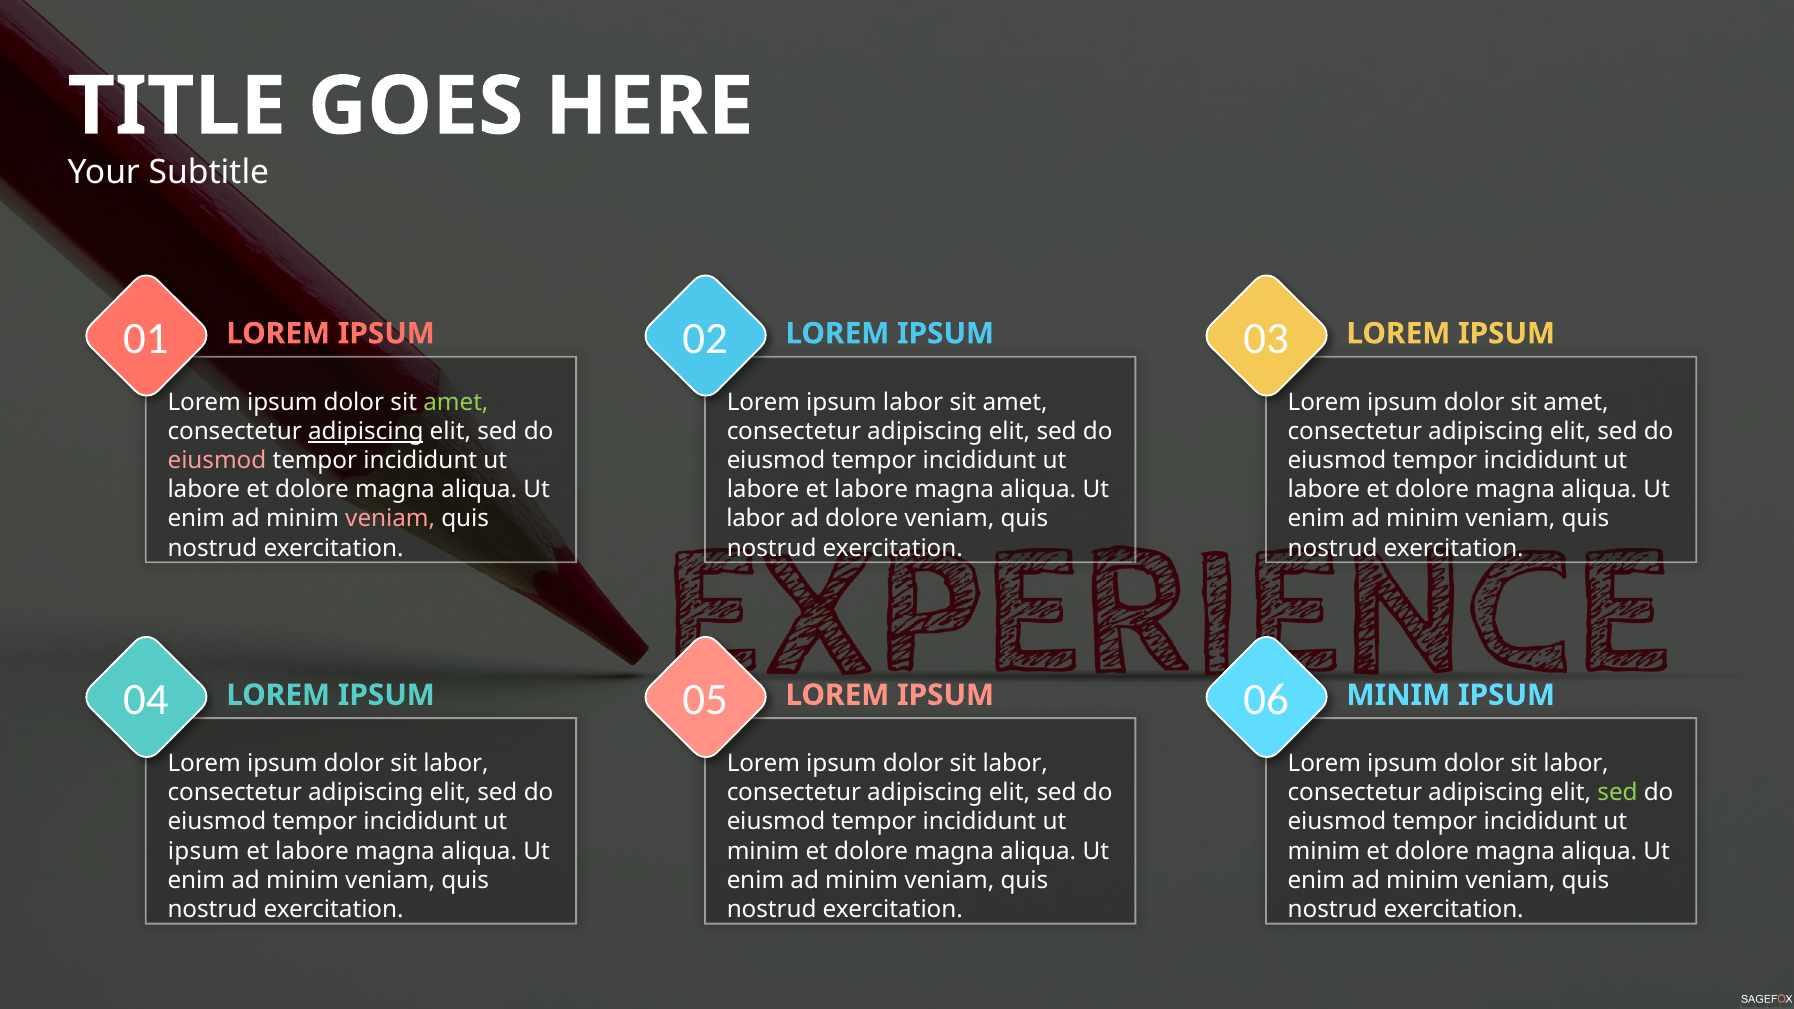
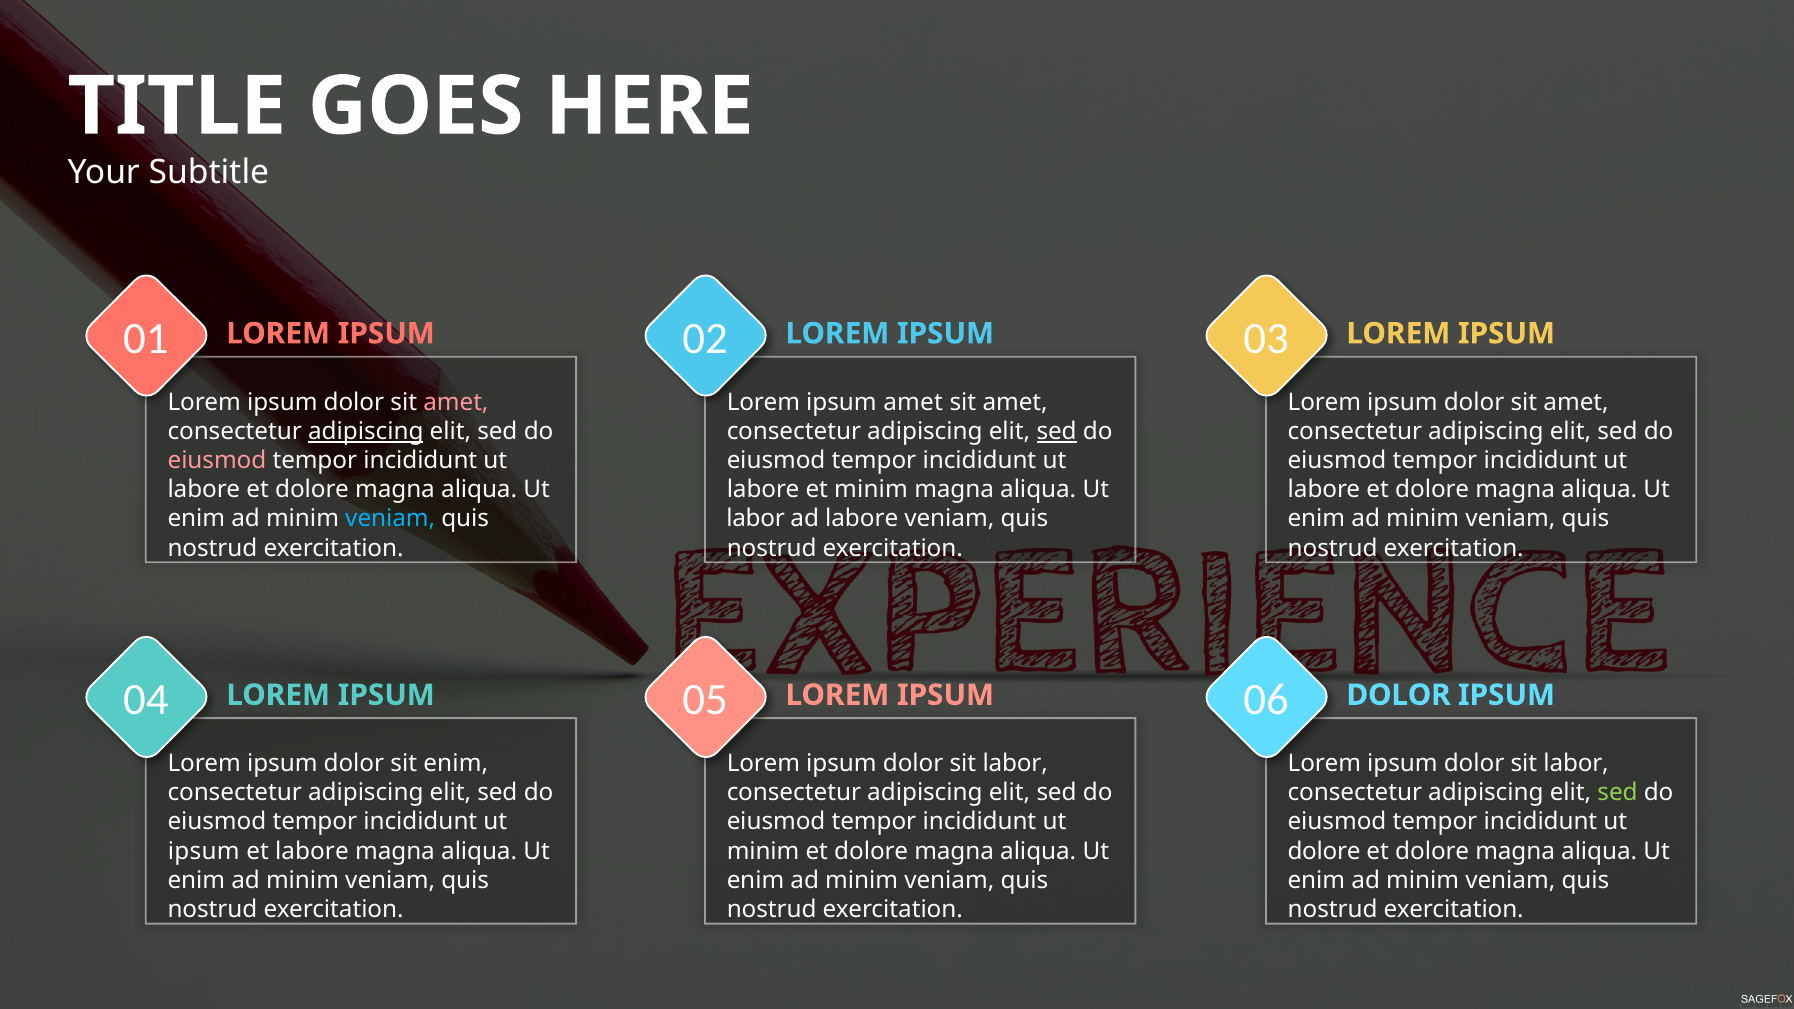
amet at (456, 402) colour: light green -> pink
ipsum labor: labor -> amet
sed at (1057, 431) underline: none -> present
labore et labore: labore -> minim
veniam at (390, 519) colour: pink -> light blue
ad dolore: dolore -> labore
05 MINIM: MINIM -> DOLOR
labor at (456, 764): labor -> enim
minim at (1324, 851): minim -> dolore
